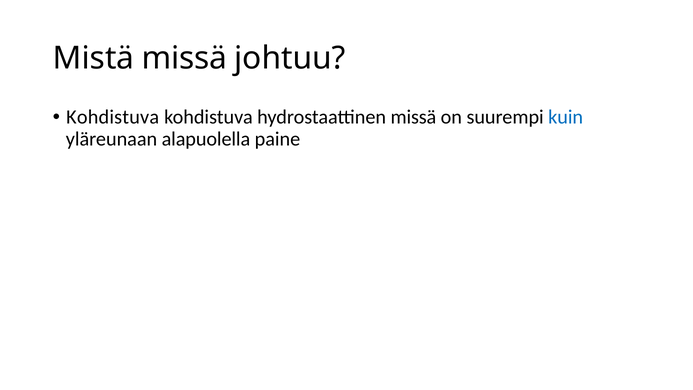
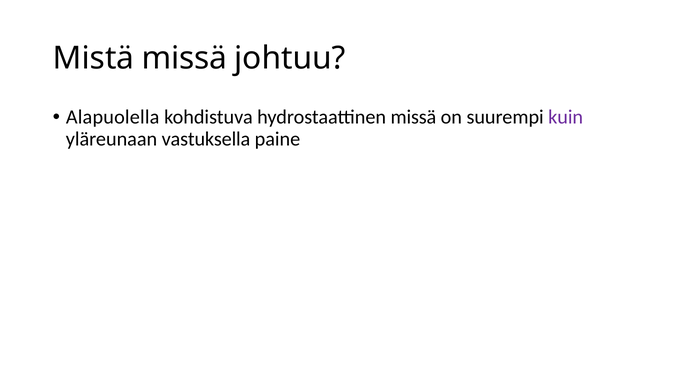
Kohdistuva at (113, 117): Kohdistuva -> Alapuolella
kuin colour: blue -> purple
alapuolella: alapuolella -> vastuksella
